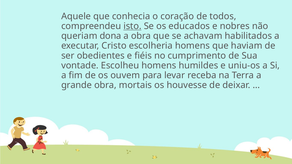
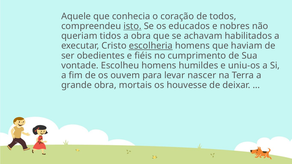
dona: dona -> tidos
escolheria underline: none -> present
receba: receba -> nascer
